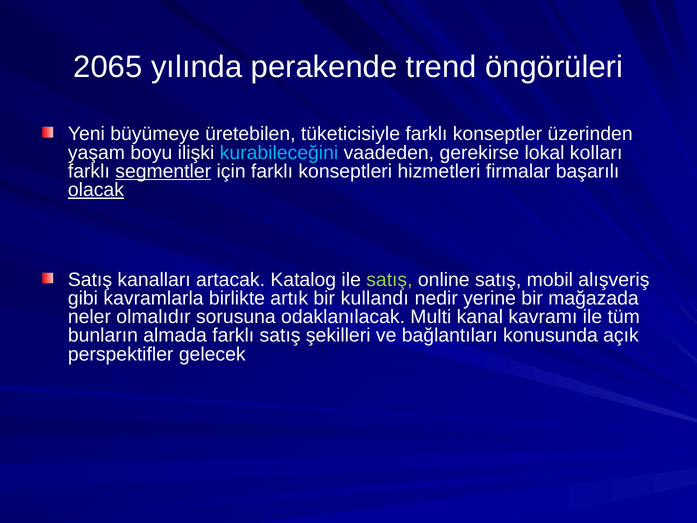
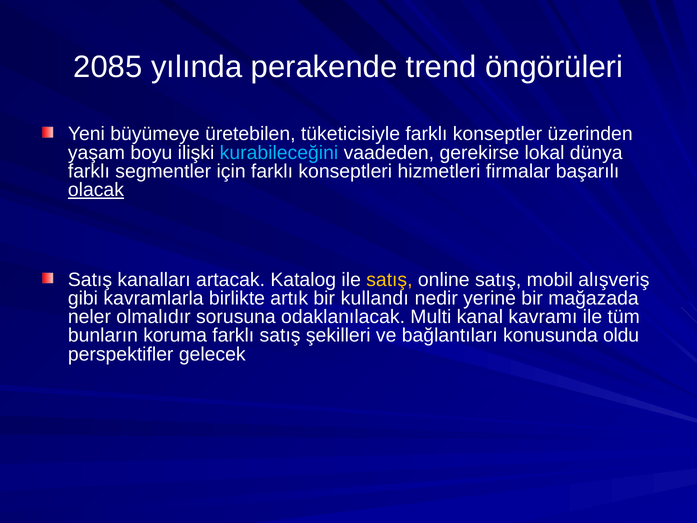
2065: 2065 -> 2085
kolları: kolları -> dünya
segmentler underline: present -> none
satış at (389, 280) colour: light green -> yellow
almada: almada -> koruma
açık: açık -> oldu
